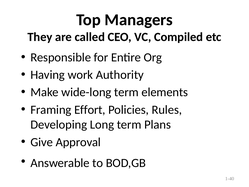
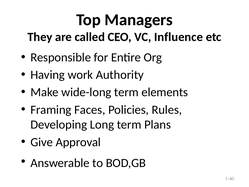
Compiled: Compiled -> Influence
Effort: Effort -> Faces
